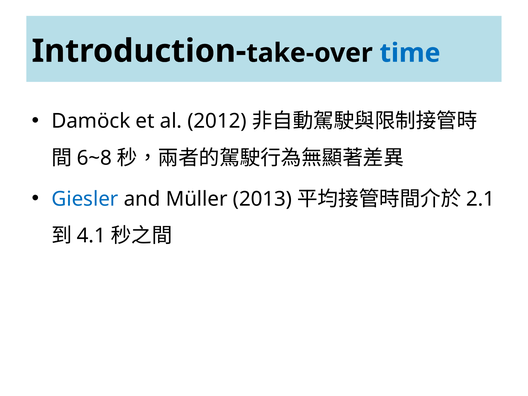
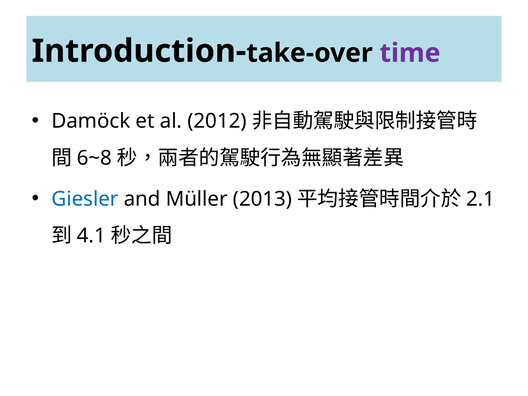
time colour: blue -> purple
